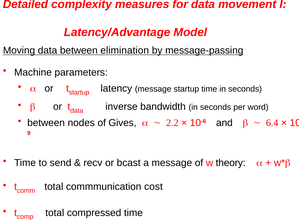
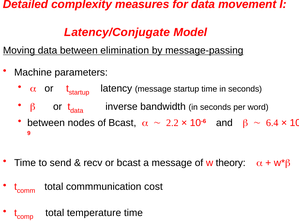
Latency/Advantage: Latency/Advantage -> Latency/Conjugate
of Gives: Gives -> Bcast
compressed: compressed -> temperature
